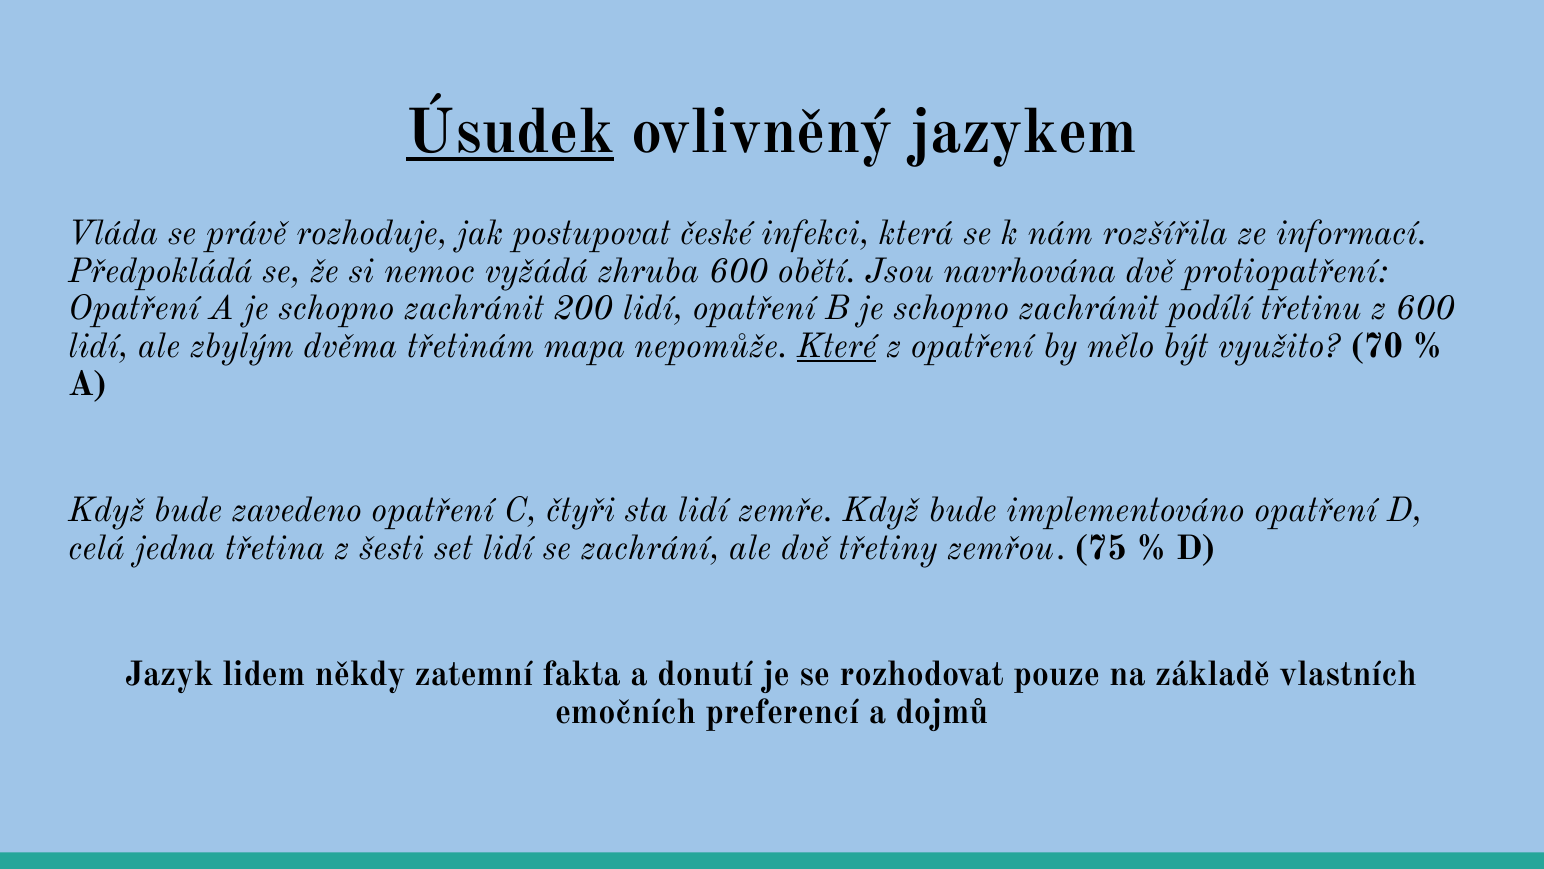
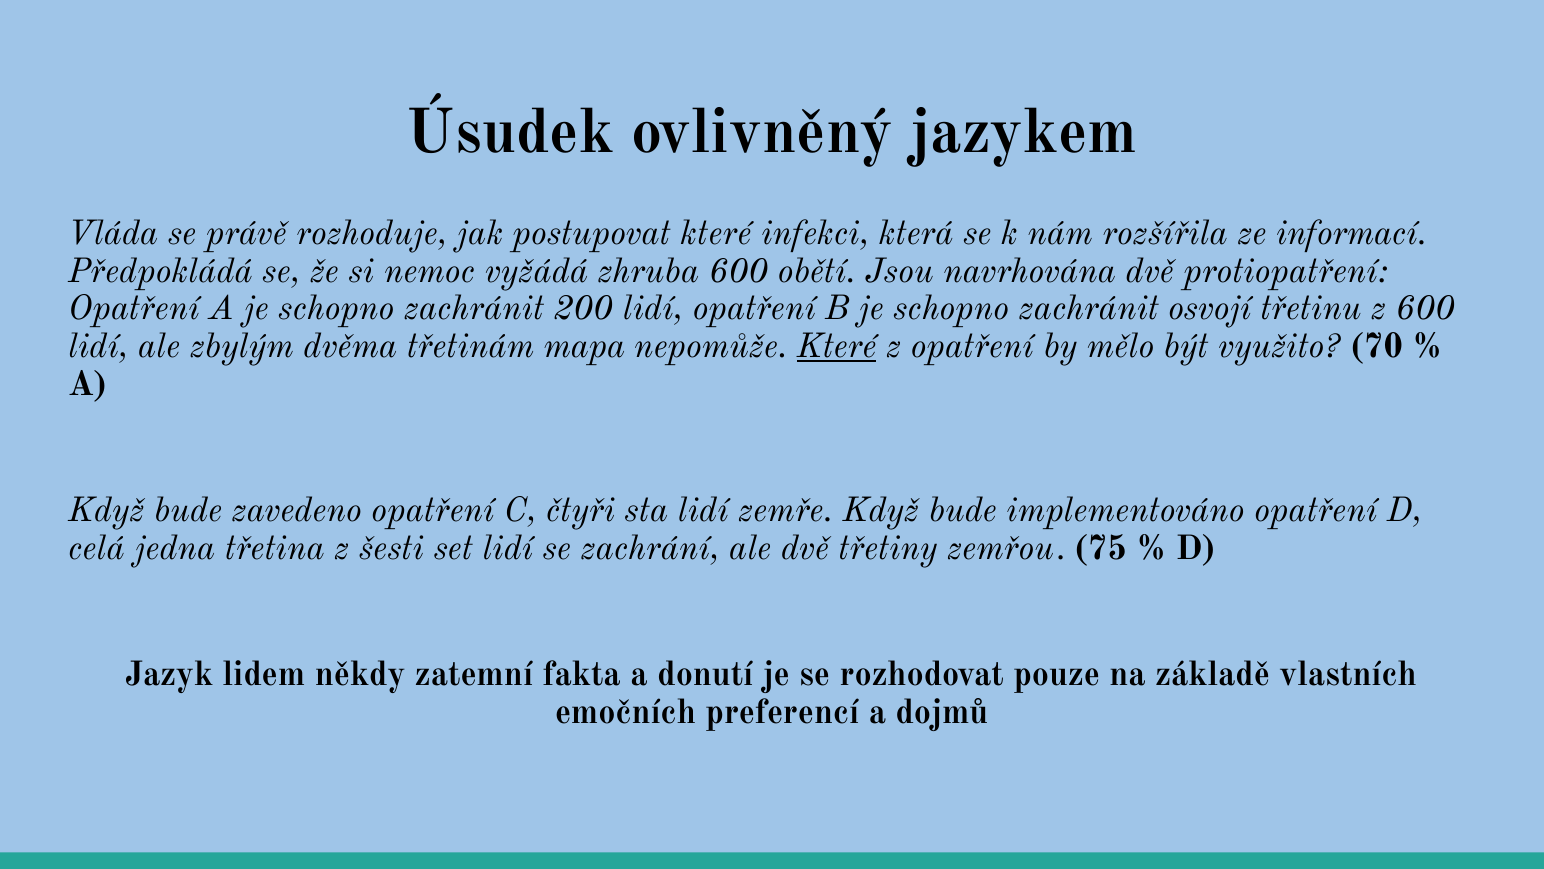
Úsudek underline: present -> none
postupovat české: české -> které
podílí: podílí -> osvojí
